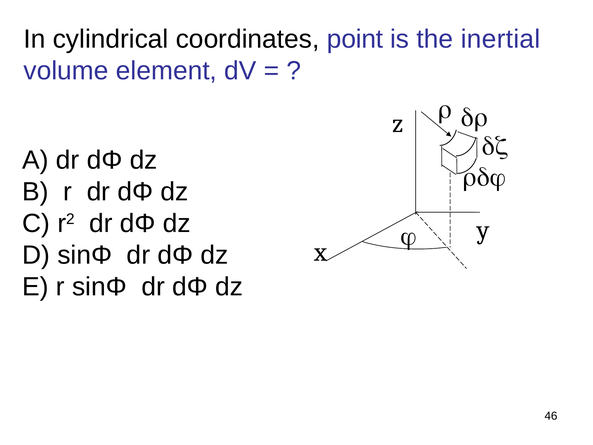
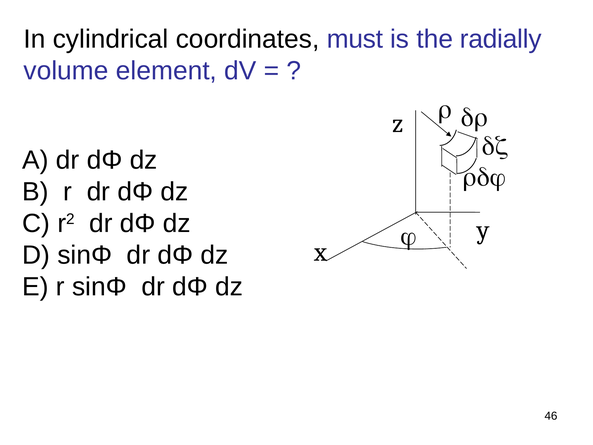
point: point -> must
inertial: inertial -> radially
